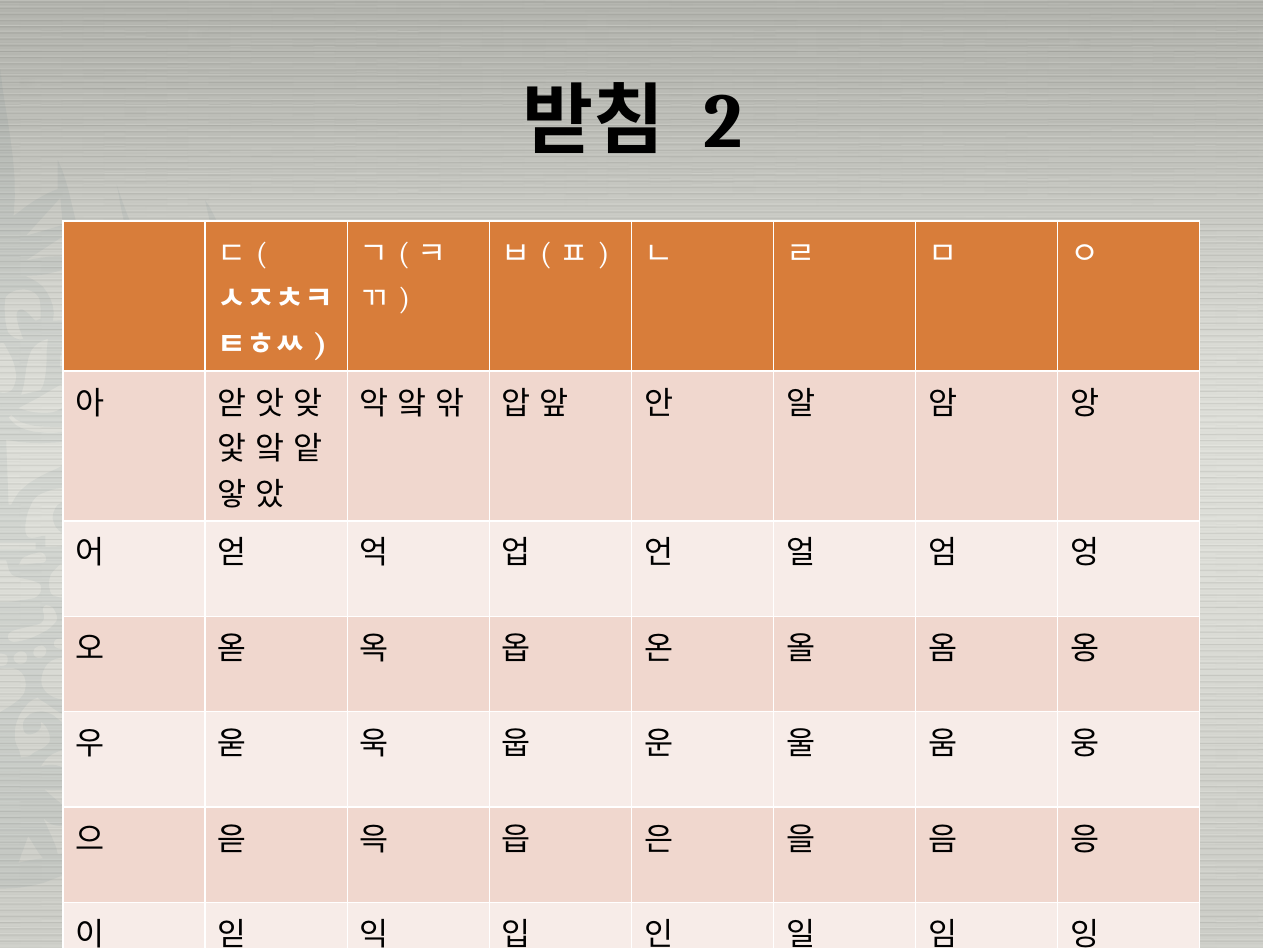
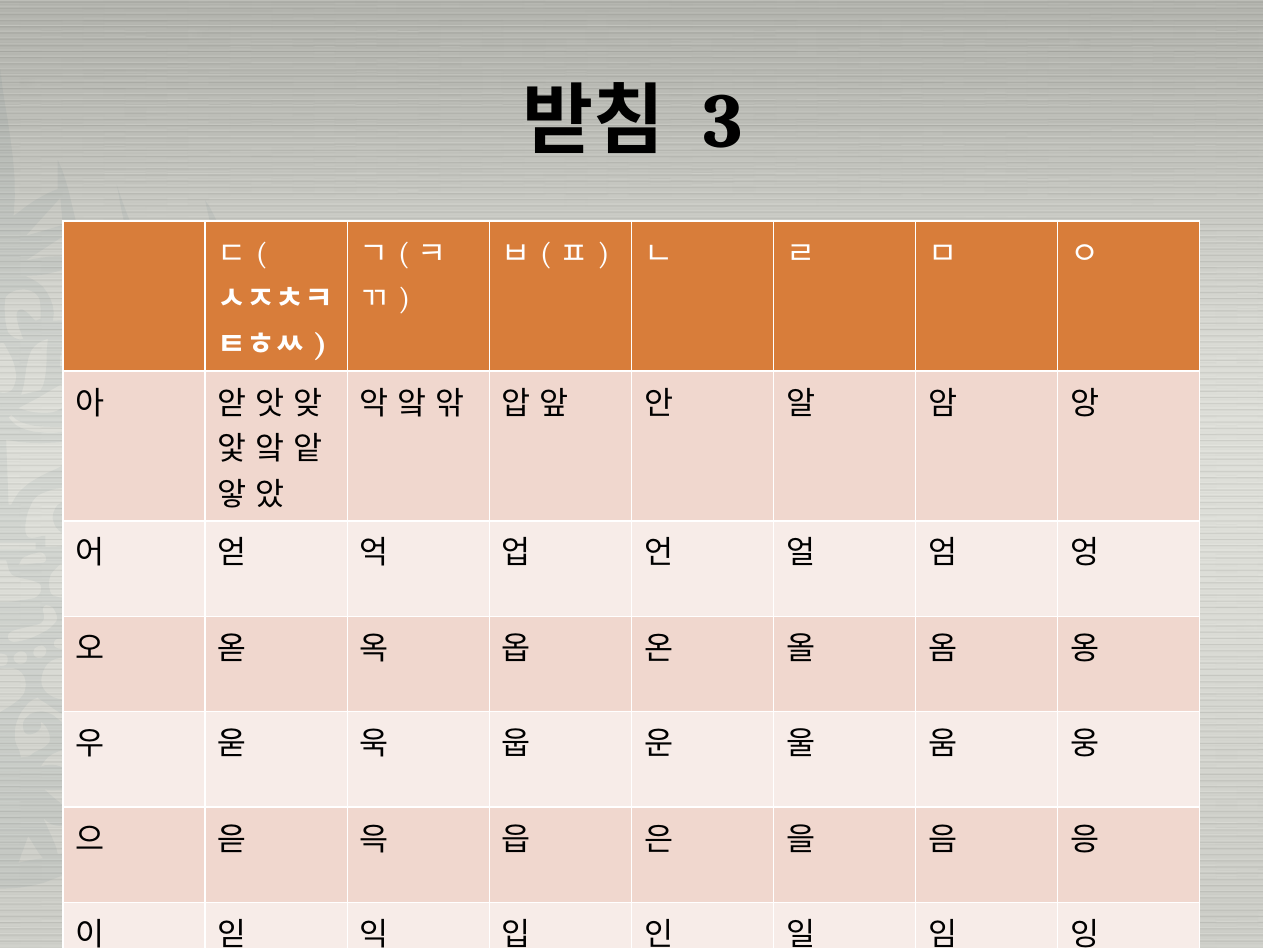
2: 2 -> 3
